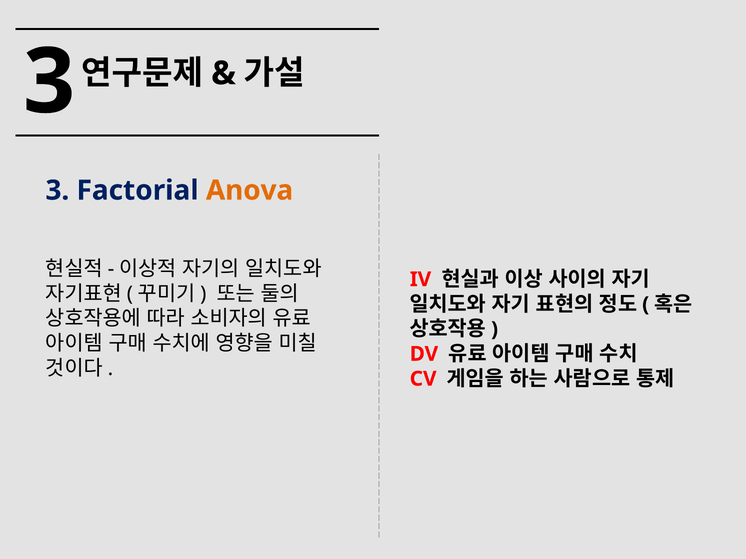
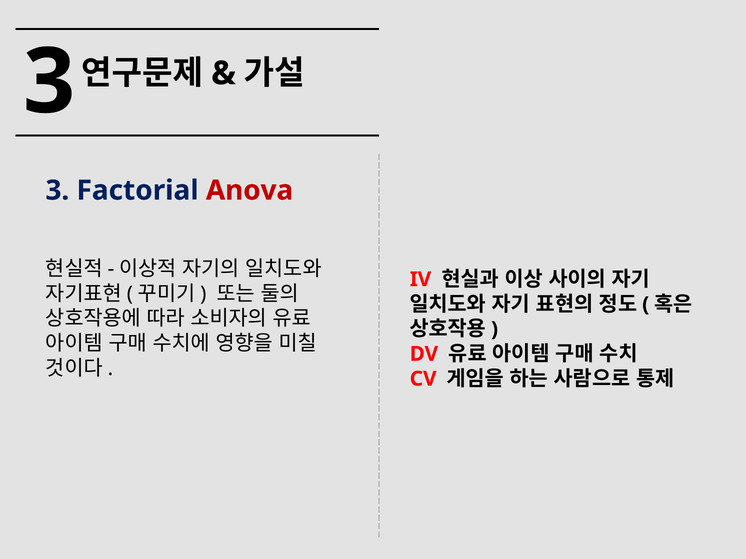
Anova colour: orange -> red
